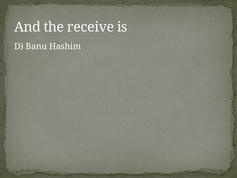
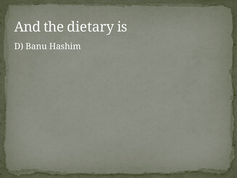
receive: receive -> dietary
